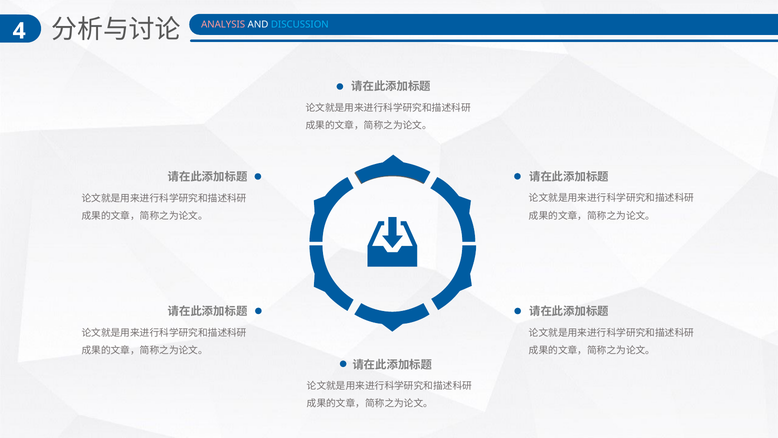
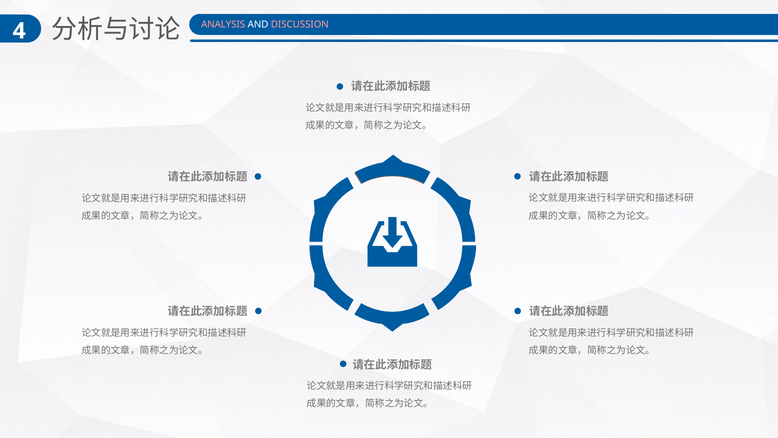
DISCUSSION colour: light blue -> pink
